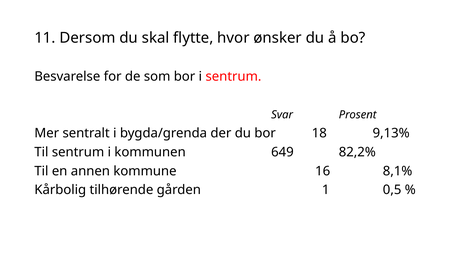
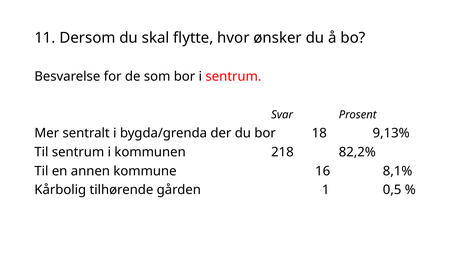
649: 649 -> 218
